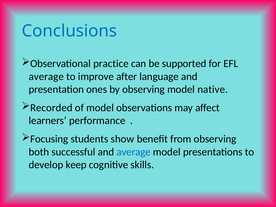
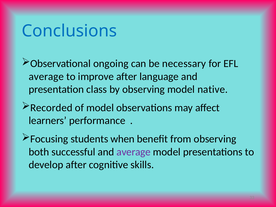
practice: practice -> ongoing
supported: supported -> necessary
ones: ones -> class
show: show -> when
average at (134, 152) colour: blue -> purple
develop keep: keep -> after
